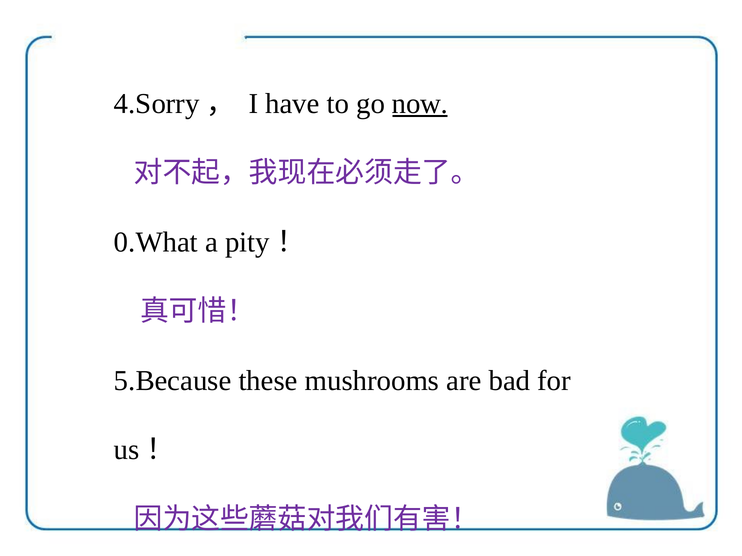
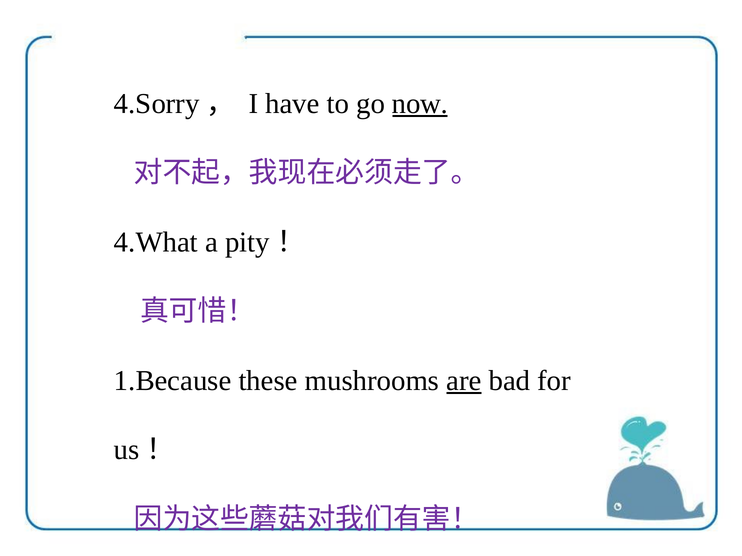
0.What: 0.What -> 4.What
5.Because: 5.Because -> 1.Because
are underline: none -> present
